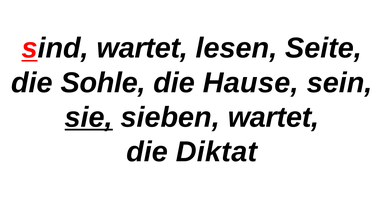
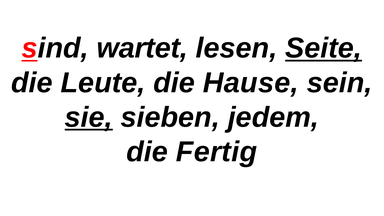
Seite underline: none -> present
Sohle: Sohle -> Leute
sieben wartet: wartet -> jedem
Diktat: Diktat -> Fertig
